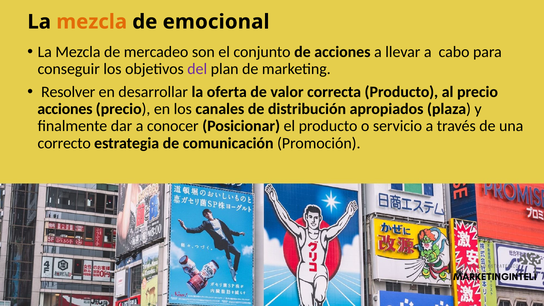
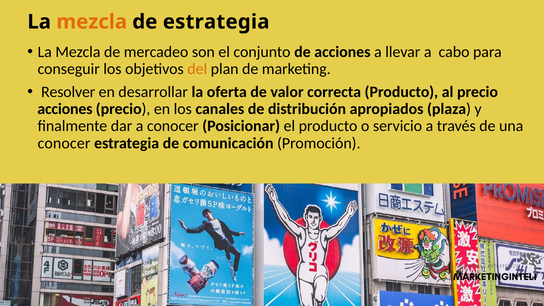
de emocional: emocional -> estrategia
del colour: purple -> orange
correcto at (64, 143): correcto -> conocer
